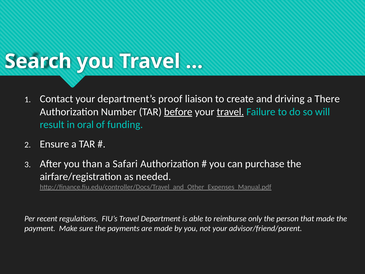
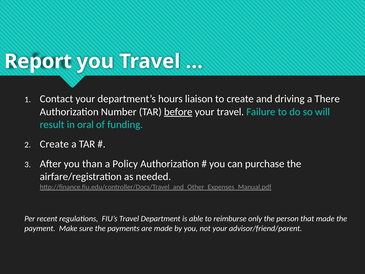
Search: Search -> Report
proof: proof -> hours
travel at (230, 112) underline: present -> none
Ensure at (54, 144): Ensure -> Create
Safari: Safari -> Policy
